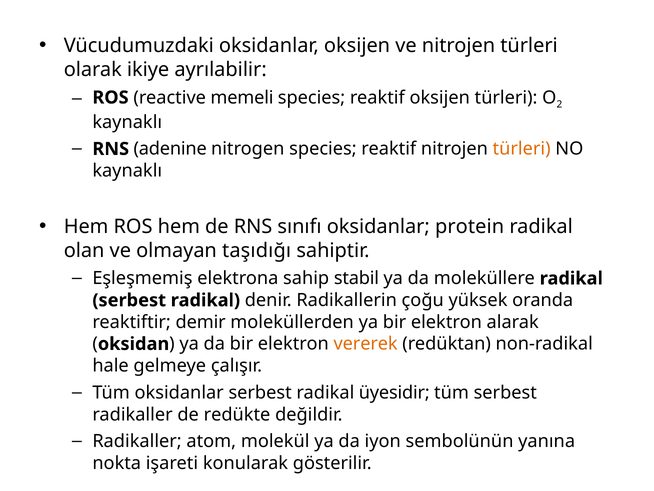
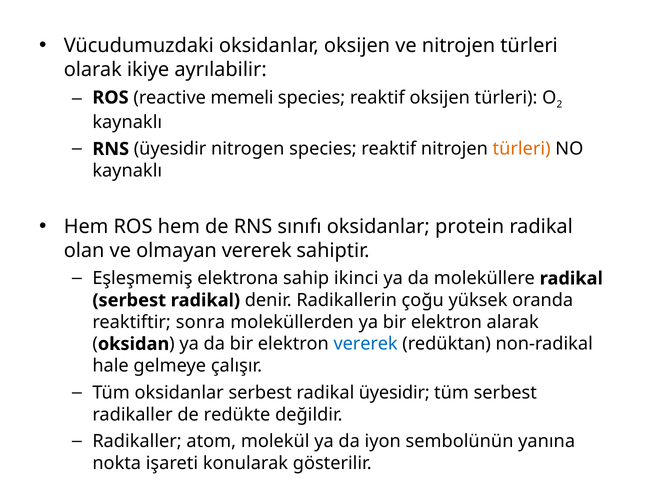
RNS adenine: adenine -> üyesidir
olmayan taşıdığı: taşıdığı -> vererek
stabil: stabil -> ikinci
demir: demir -> sonra
vererek at (366, 344) colour: orange -> blue
